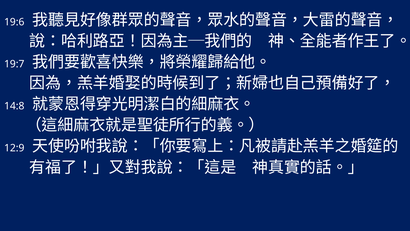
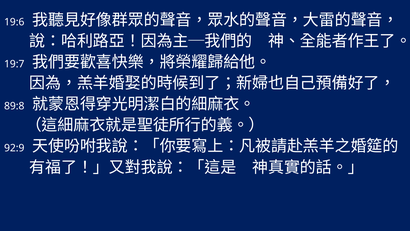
14:8: 14:8 -> 89:8
12:9: 12:9 -> 92:9
